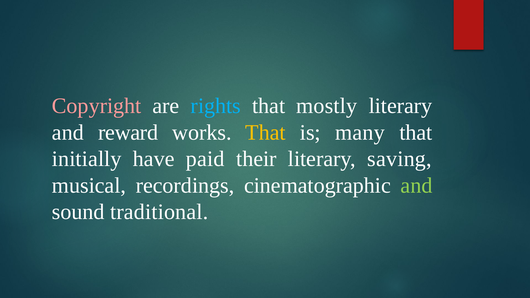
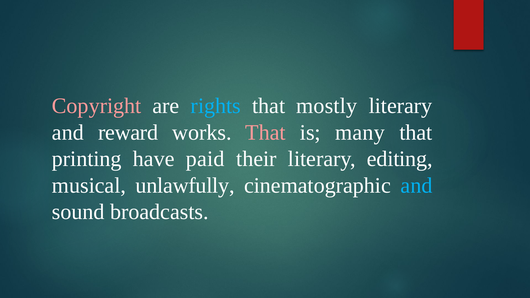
That at (266, 133) colour: yellow -> pink
initially: initially -> printing
saving: saving -> editing
recordings: recordings -> unlawfully
and at (417, 186) colour: light green -> light blue
traditional: traditional -> broadcasts
